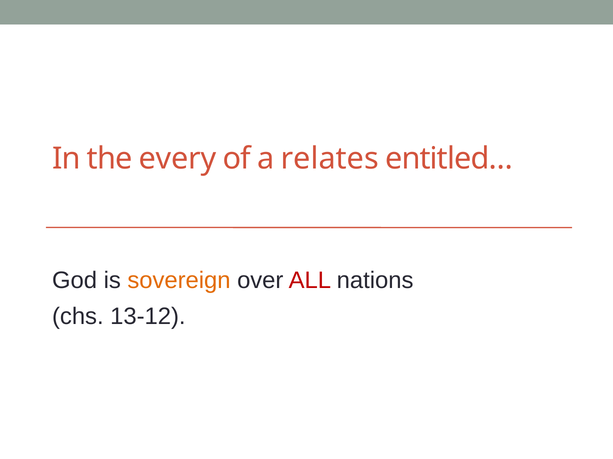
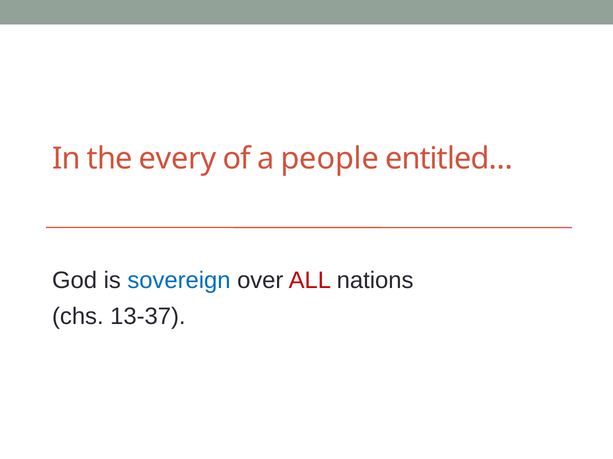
relates: relates -> people
sovereign colour: orange -> blue
13-12: 13-12 -> 13-37
